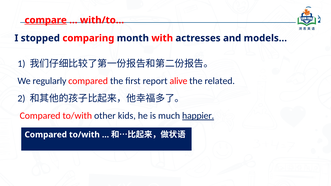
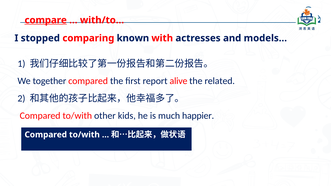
month: month -> known
regularly: regularly -> together
happier underline: present -> none
